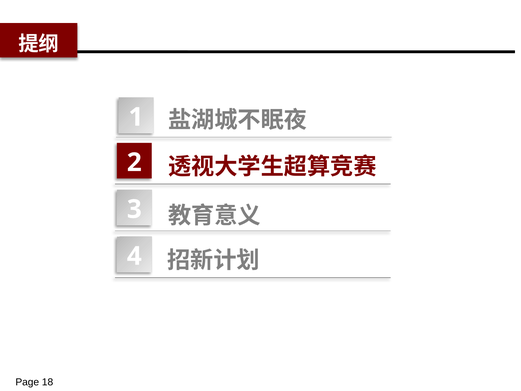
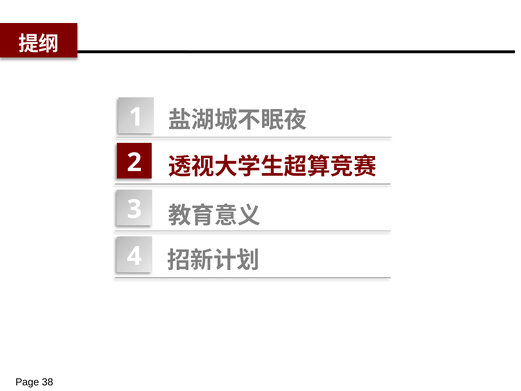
18: 18 -> 38
